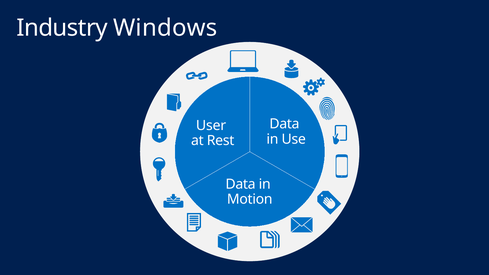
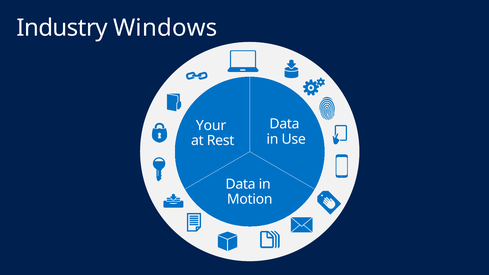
User: User -> Your
